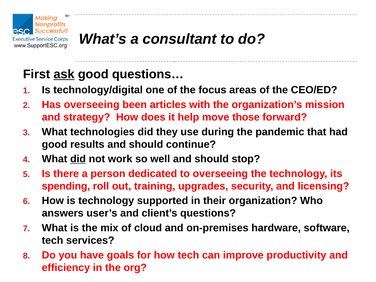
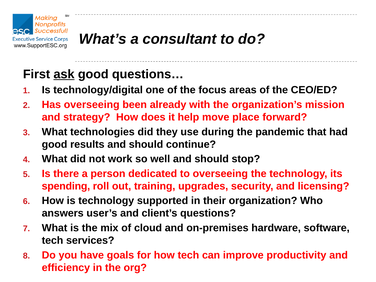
articles: articles -> already
those: those -> place
did at (78, 159) underline: present -> none
